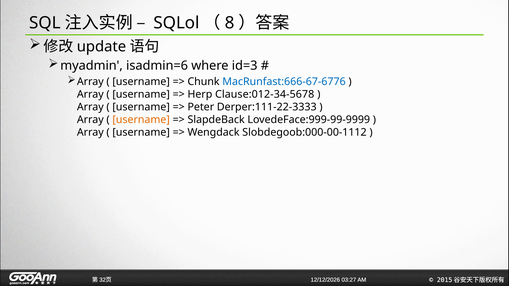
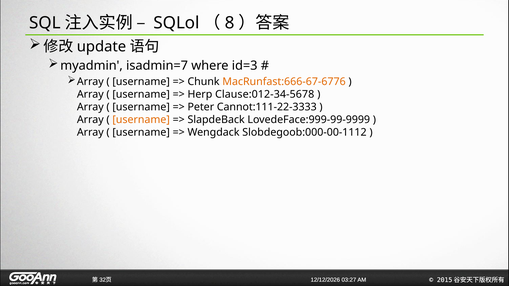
isadmin=6: isadmin=6 -> isadmin=7
MacRunfast:666-67-6776 colour: blue -> orange
Derper:111-22-3333: Derper:111-22-3333 -> Cannot:111-22-3333
